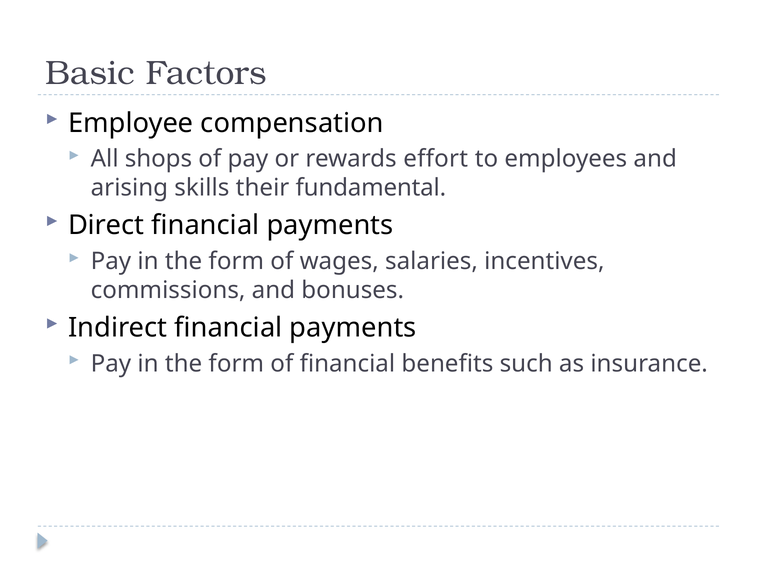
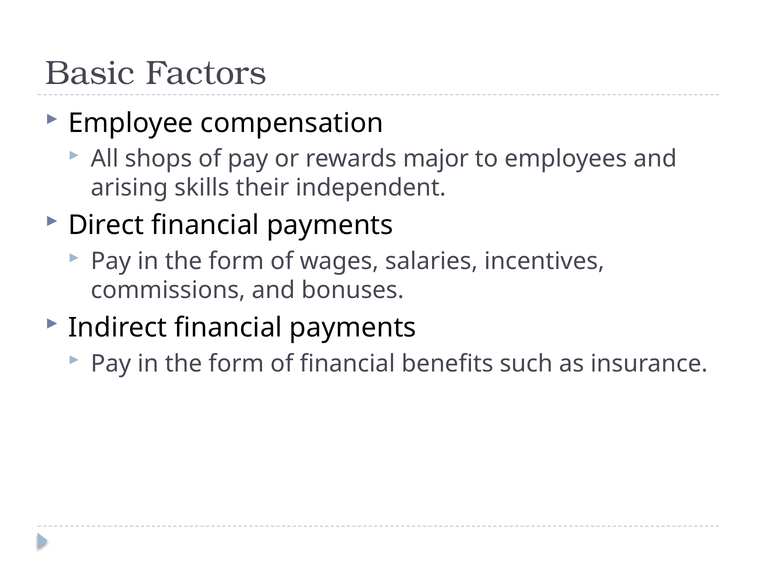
effort: effort -> major
fundamental: fundamental -> independent
